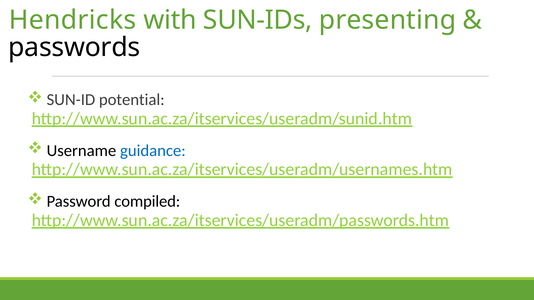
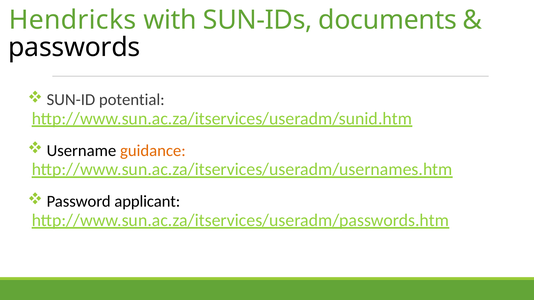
presenting: presenting -> documents
guidance colour: blue -> orange
compiled: compiled -> applicant
